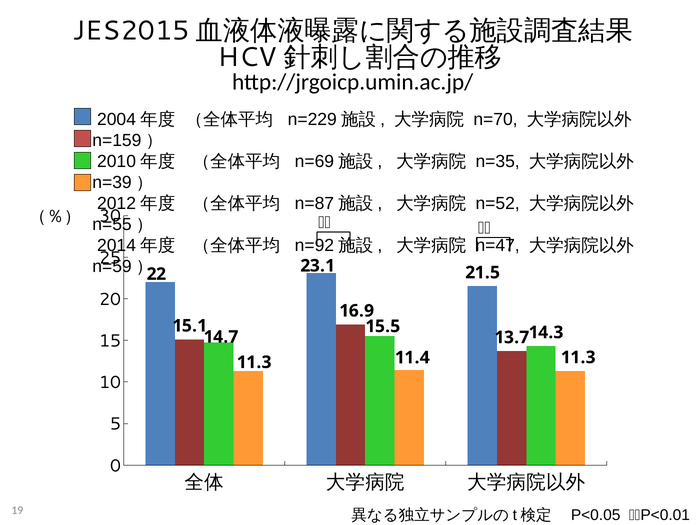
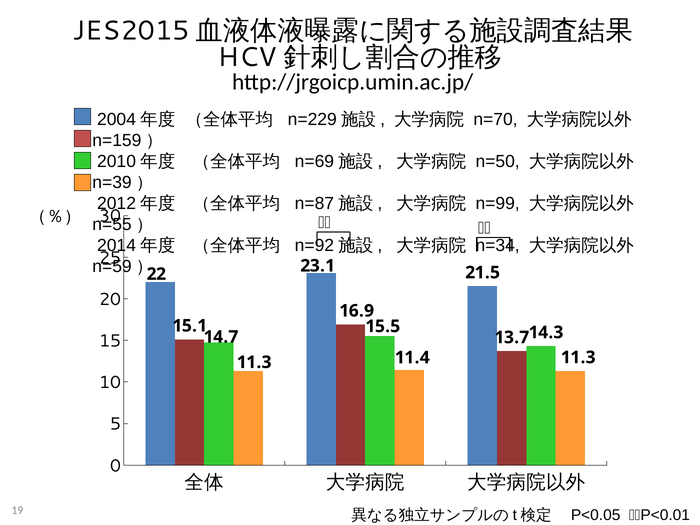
n=35: n=35 -> n=50
n=52: n=52 -> n=99
n=47: n=47 -> n=34
